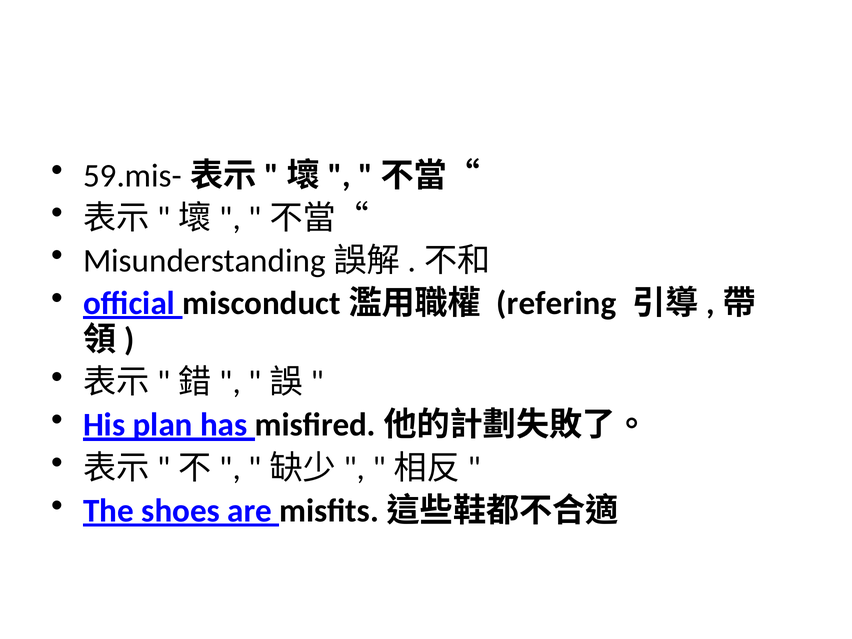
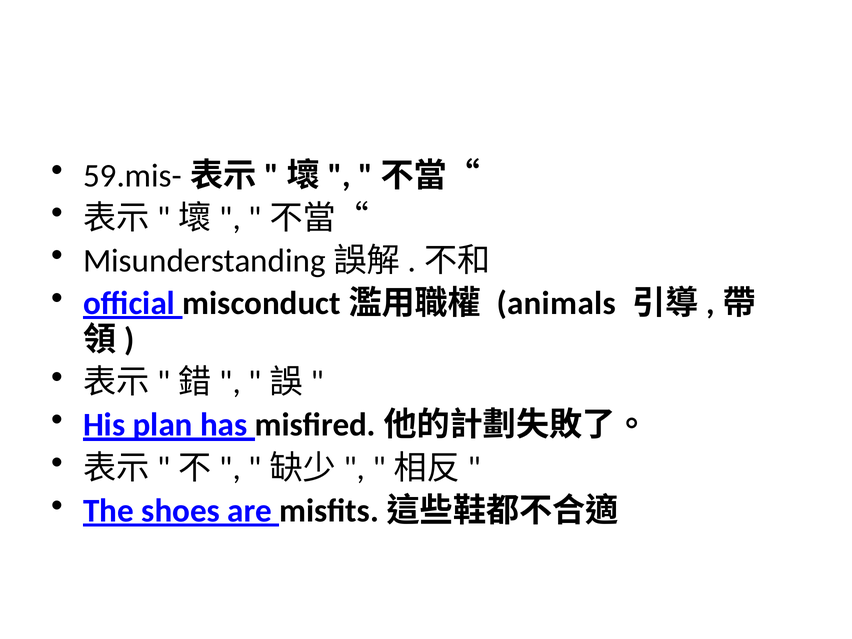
refering: refering -> animals
